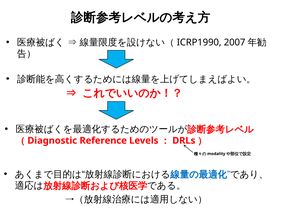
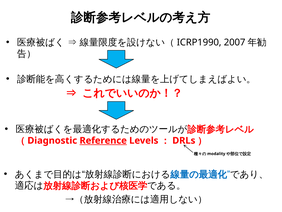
Reference underline: none -> present
